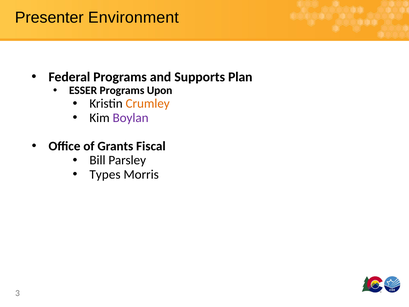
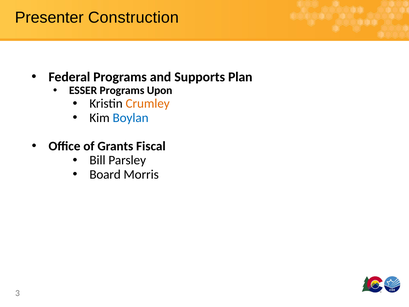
Environment: Environment -> Construction
Boylan colour: purple -> blue
Types: Types -> Board
